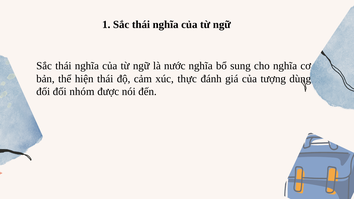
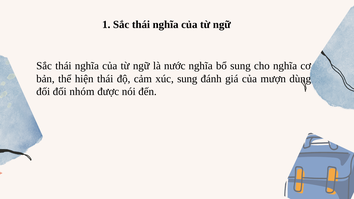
xúc thực: thực -> sung
tượng: tượng -> mượn
